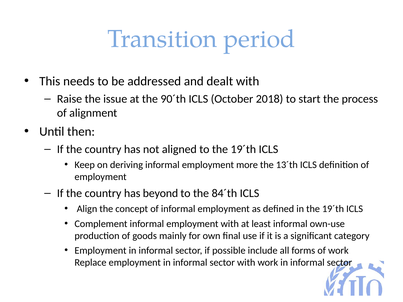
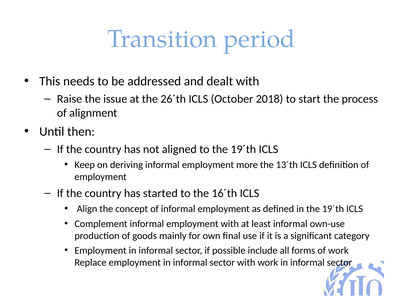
90´th: 90´th -> 26´th
beyond: beyond -> started
84´th: 84´th -> 16´th
